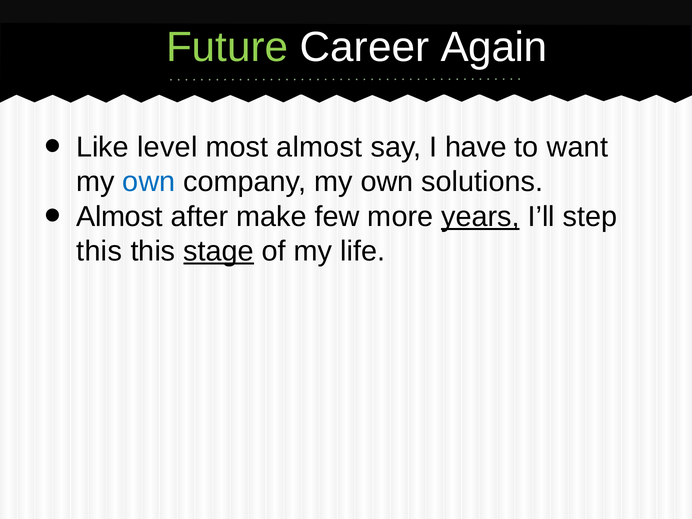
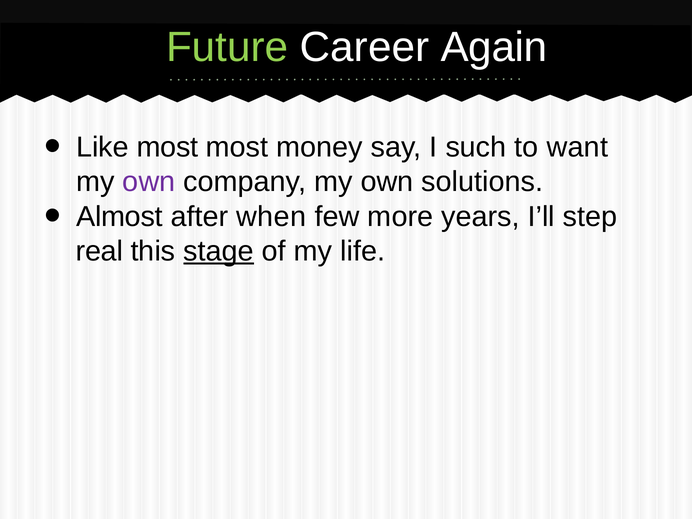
Like level: level -> most
most almost: almost -> money
have: have -> such
own at (149, 182) colour: blue -> purple
make: make -> when
years underline: present -> none
this at (99, 251): this -> real
